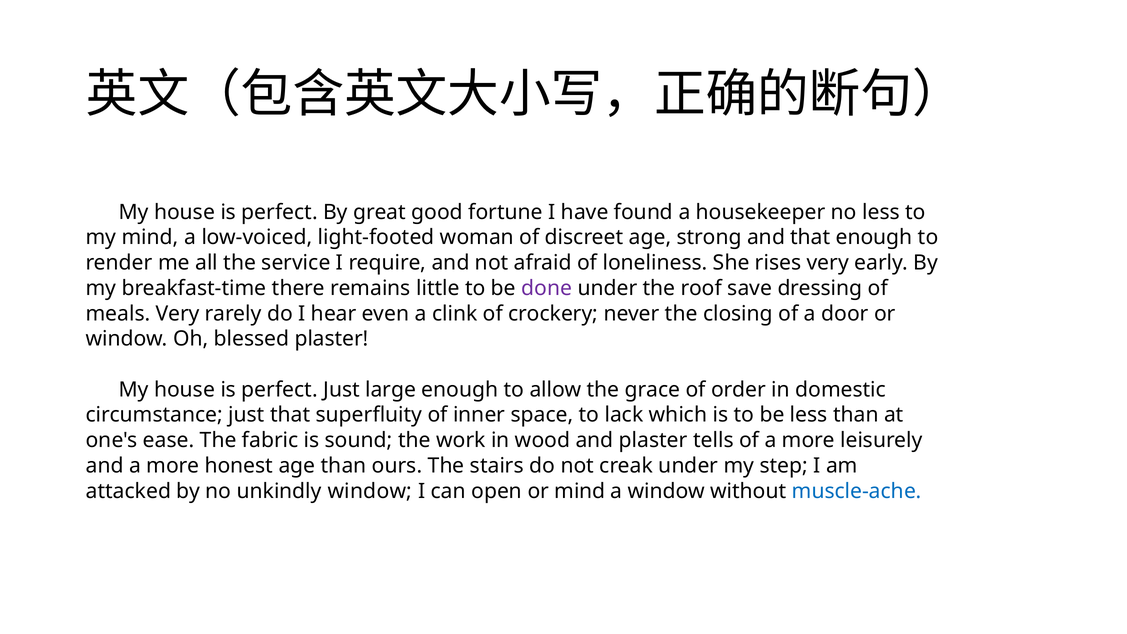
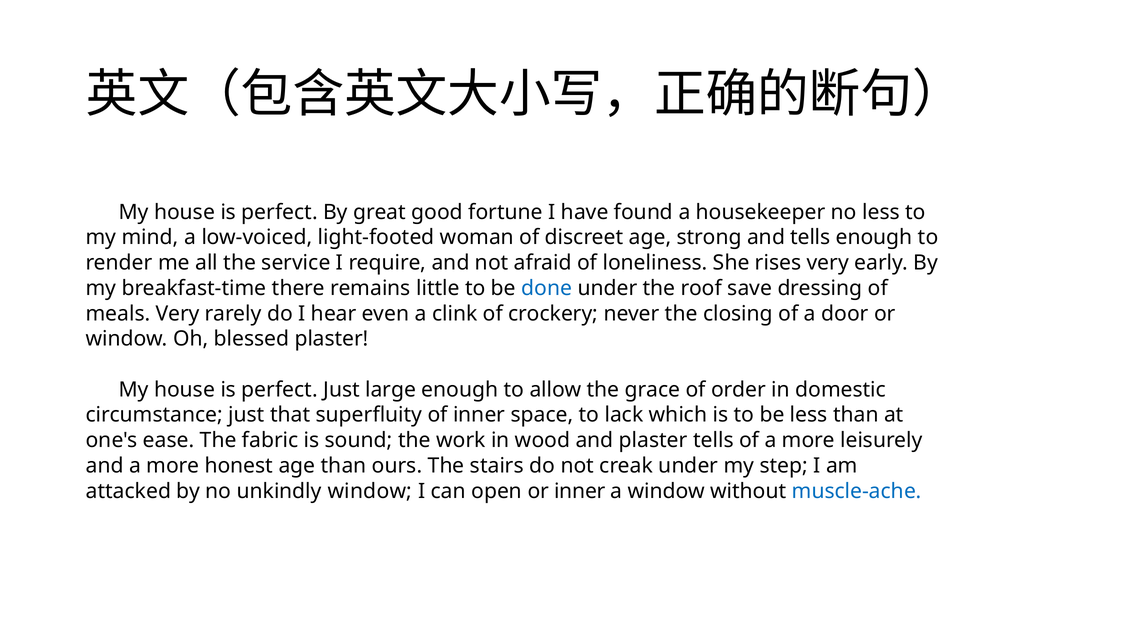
and that: that -> tells
done colour: purple -> blue
or mind: mind -> inner
